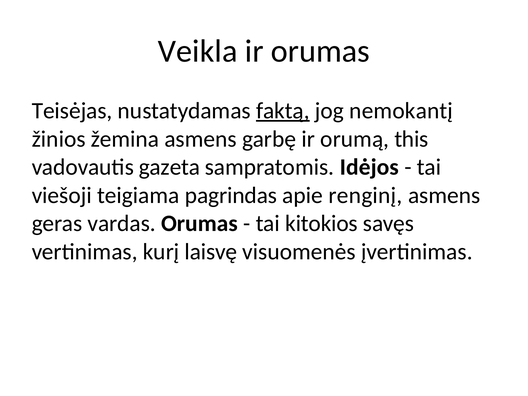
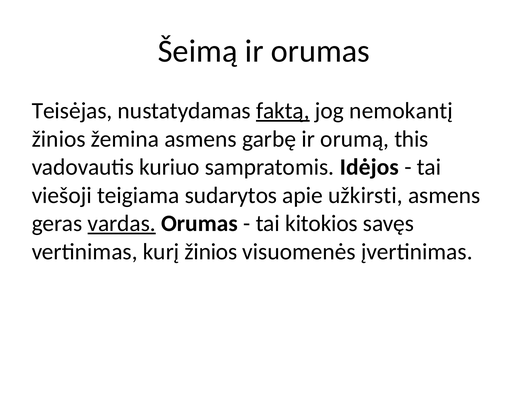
Veikla: Veikla -> Šeimą
gazeta: gazeta -> kuriuo
pagrindas: pagrindas -> sudarytos
renginį: renginį -> užkirsti
vardas underline: none -> present
kurį laisvę: laisvę -> žinios
